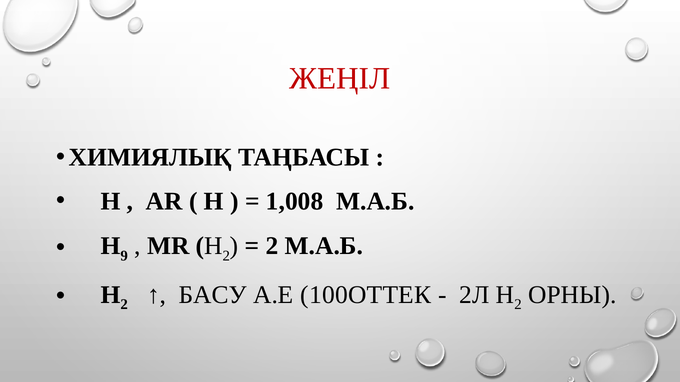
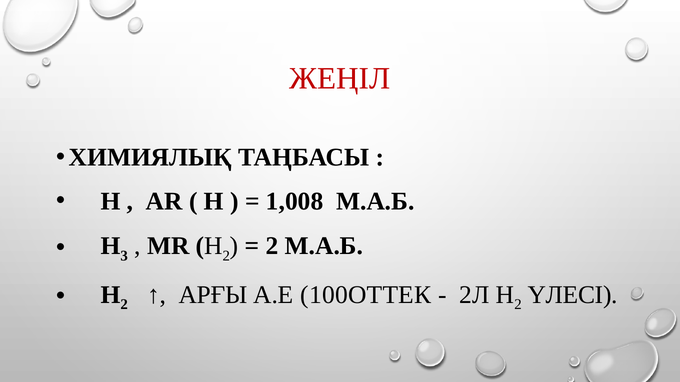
9: 9 -> 3
БАСУ: БАСУ -> АРҒЫ
ОРНЫ: ОРНЫ -> ҮЛЕСІ
